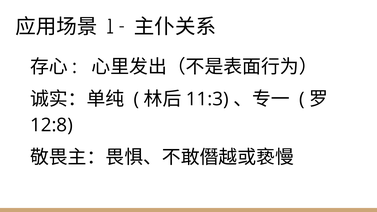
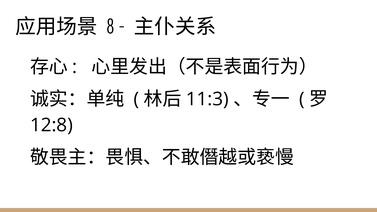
1: 1 -> 8
